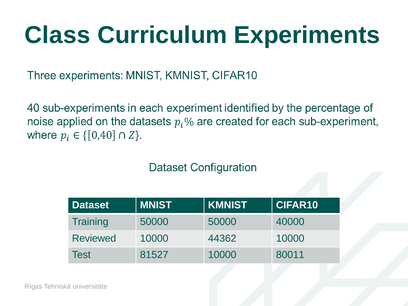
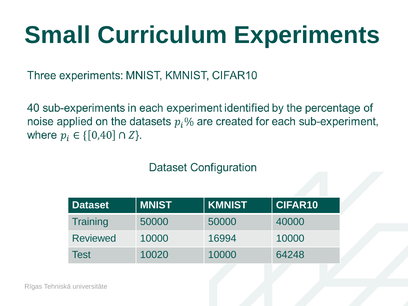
Class: Class -> Small
44362: 44362 -> 16994
81527: 81527 -> 10020
80011: 80011 -> 64248
